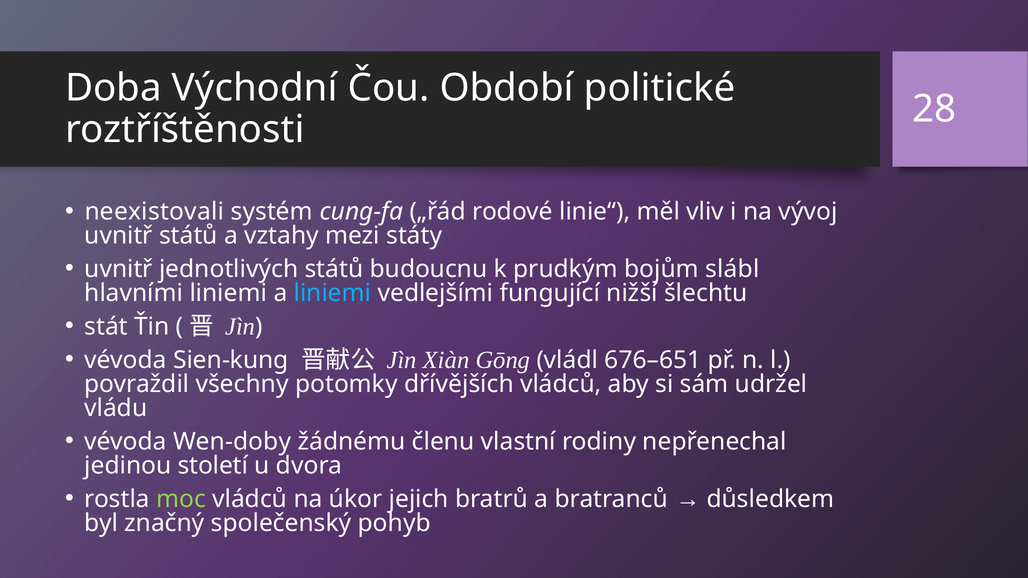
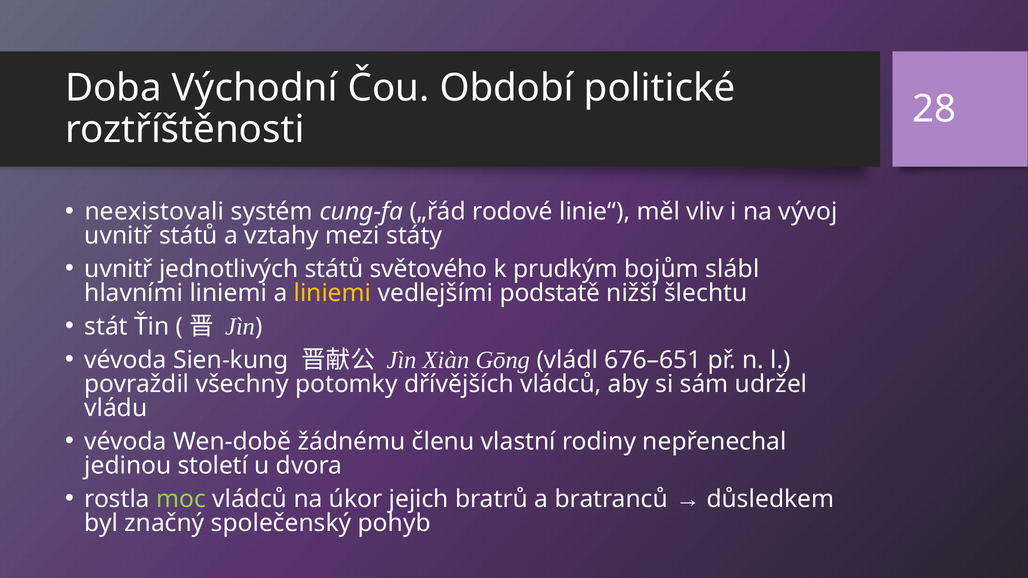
budoucnu: budoucnu -> světového
liniemi at (332, 293) colour: light blue -> yellow
fungující: fungující -> podstatě
Wen-doby: Wen-doby -> Wen-době
